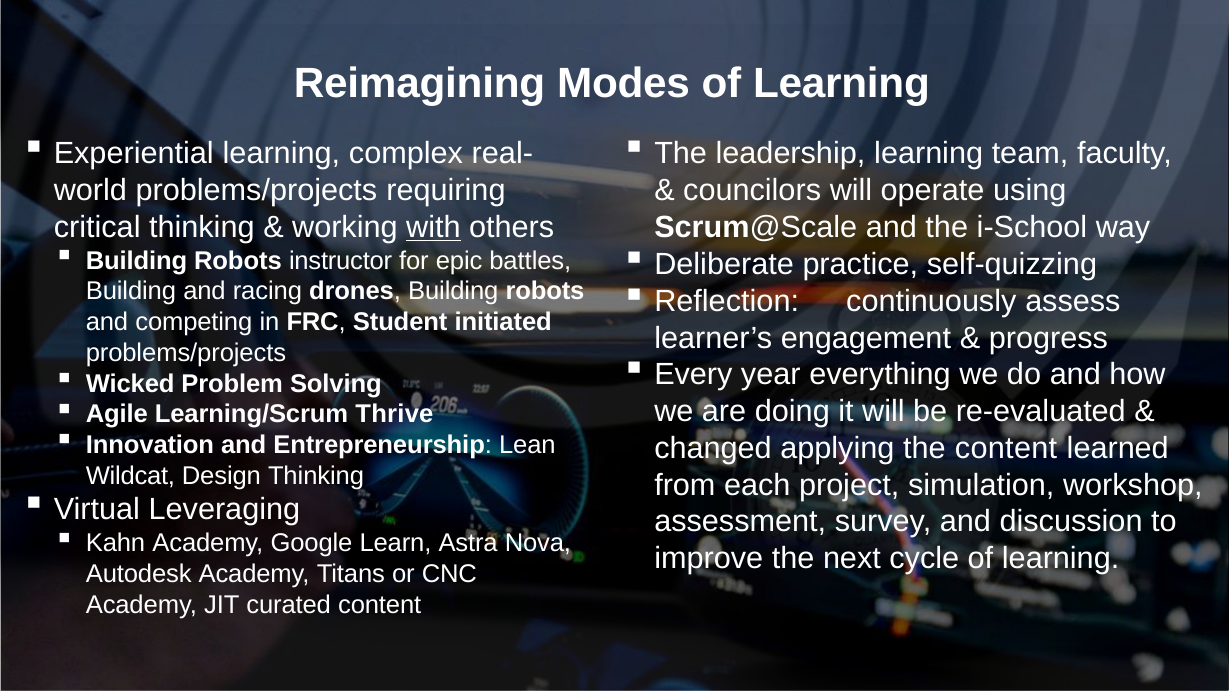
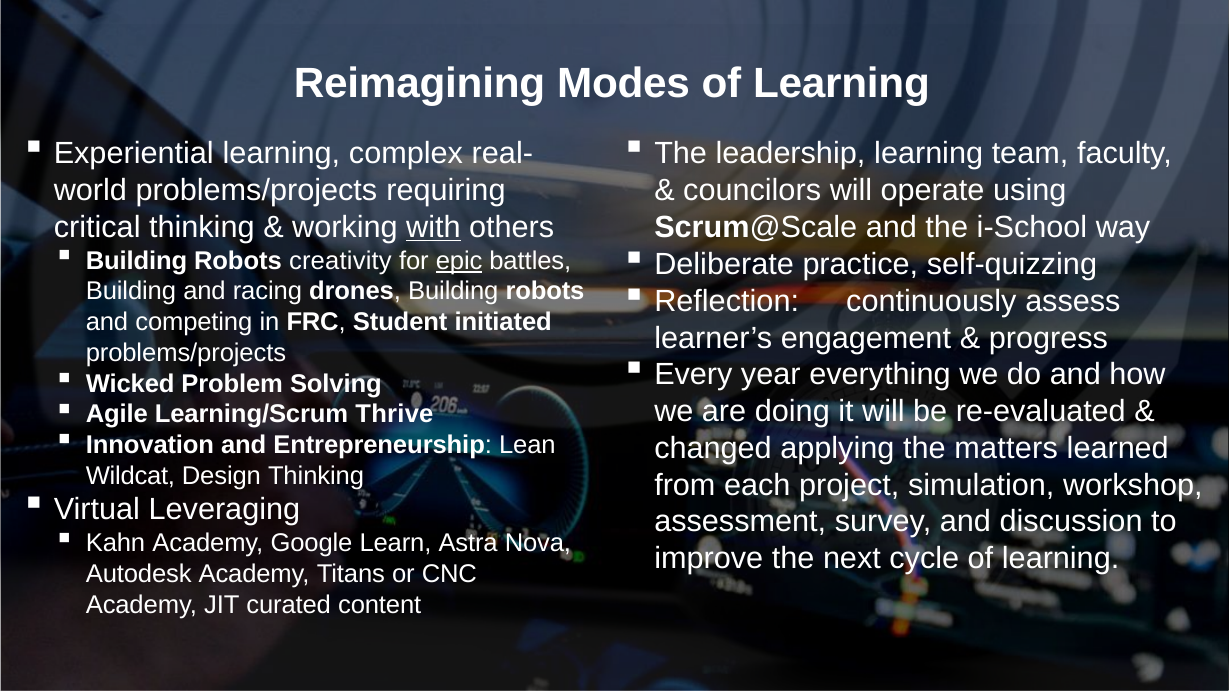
instructor: instructor -> creativity
epic underline: none -> present
the content: content -> matters
